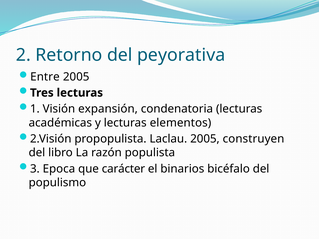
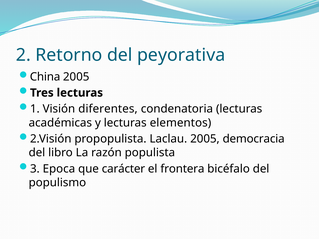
Entre: Entre -> China
expansión: expansión -> diferentes
construyen: construyen -> democracia
binarios: binarios -> frontera
